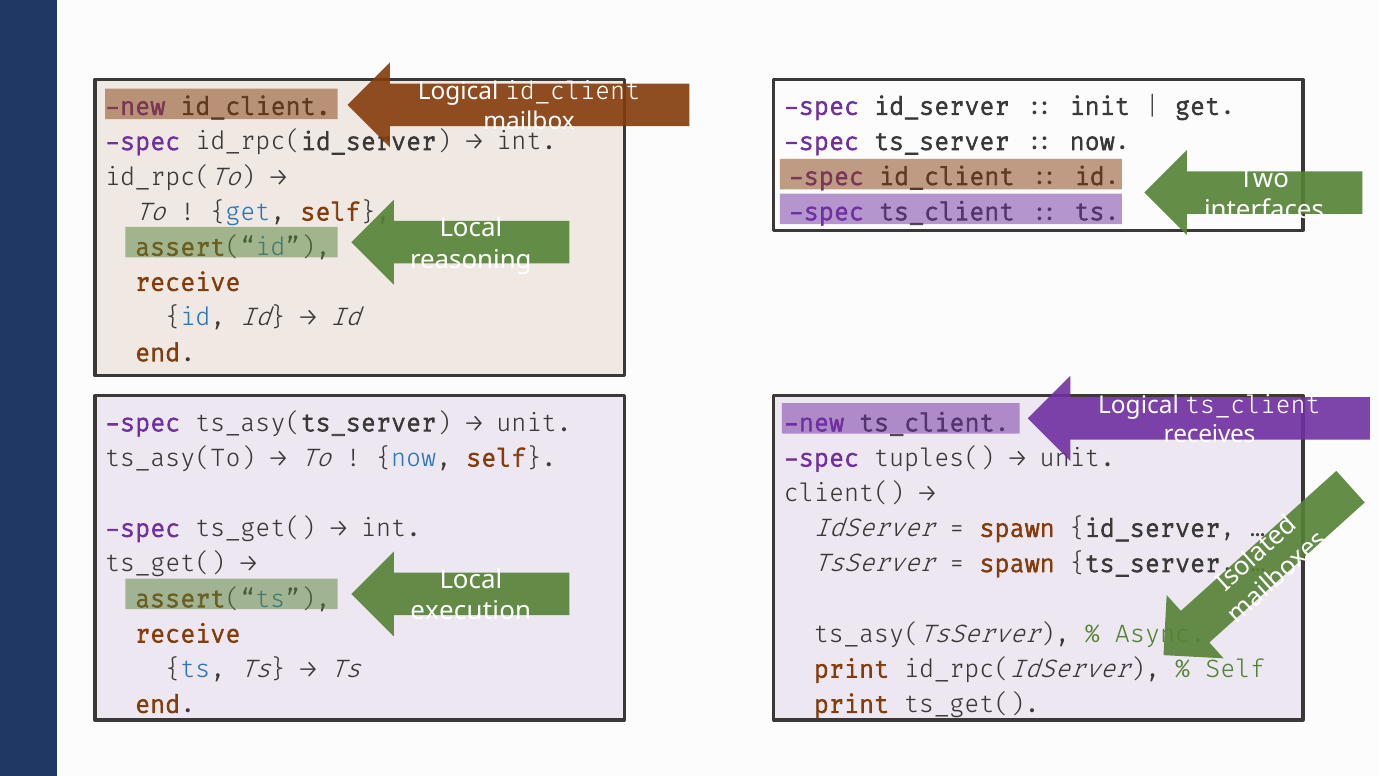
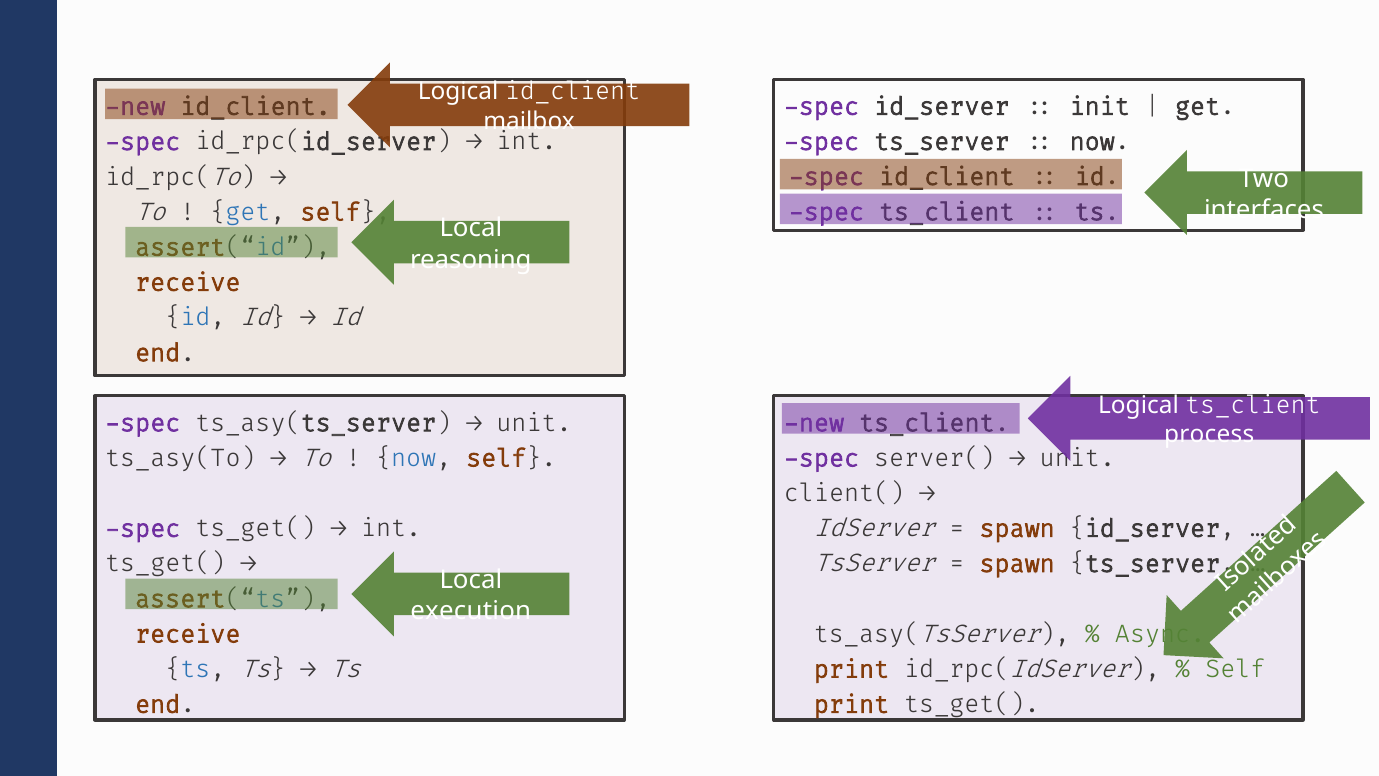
receives: receives -> process
tuples(: tuples( -> server(
